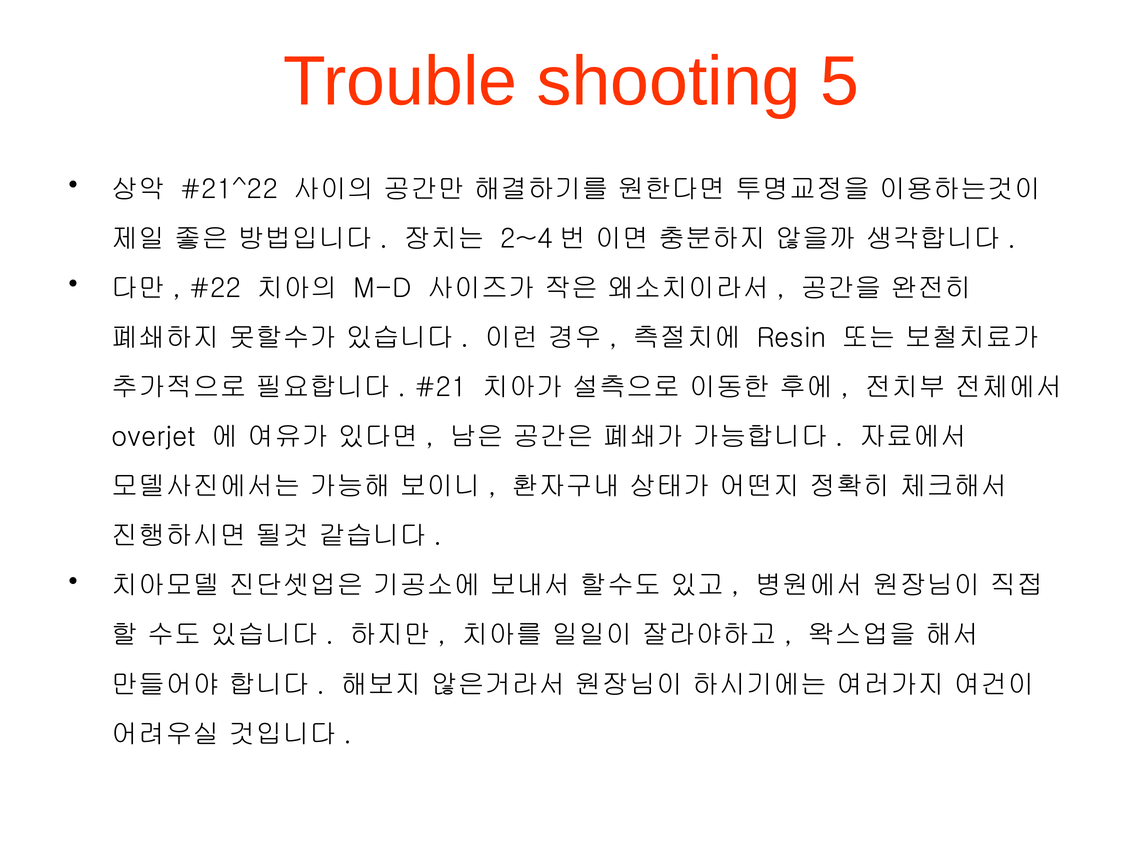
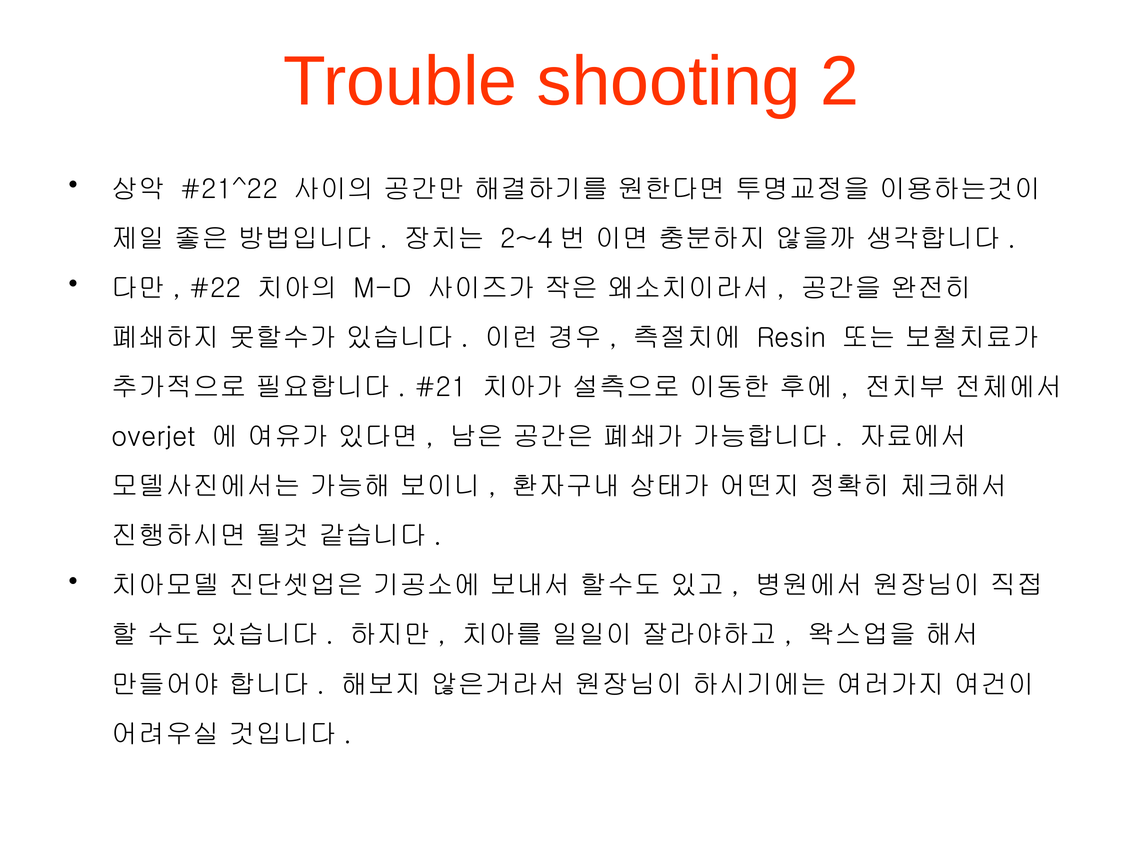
5: 5 -> 2
